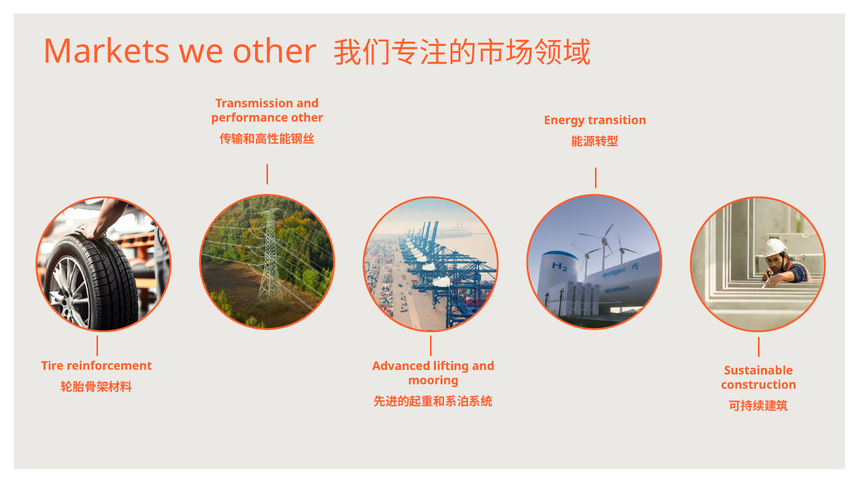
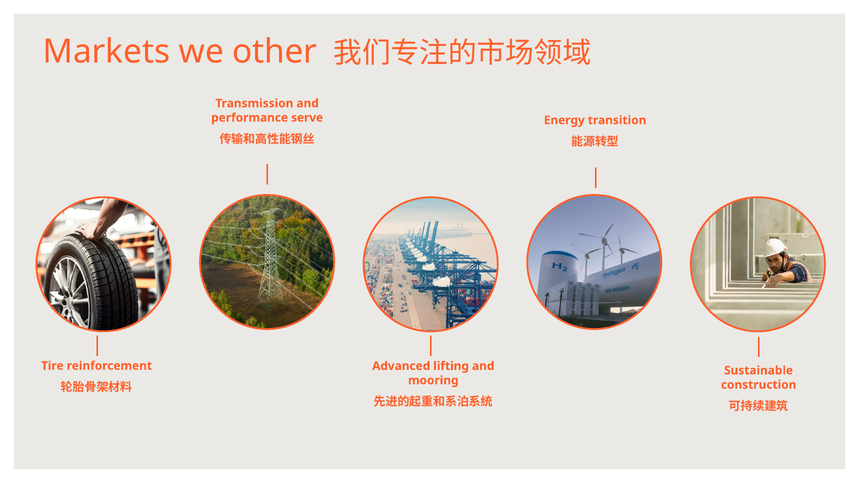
performance other: other -> serve
